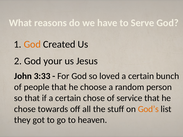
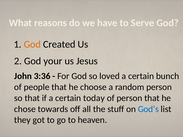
3:33: 3:33 -> 3:36
certain chose: chose -> today
of service: service -> person
God’s colour: orange -> blue
